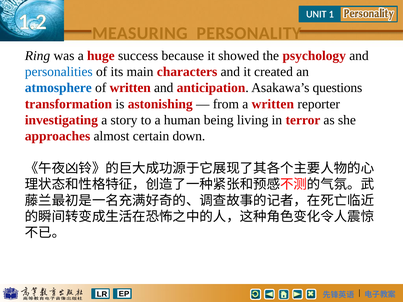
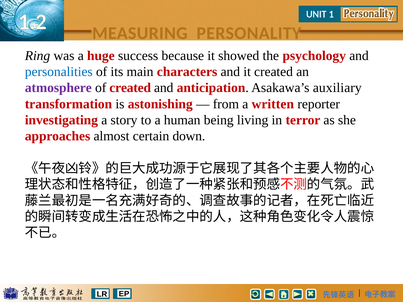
atmosphere colour: blue -> purple
of written: written -> created
questions: questions -> auxiliary
